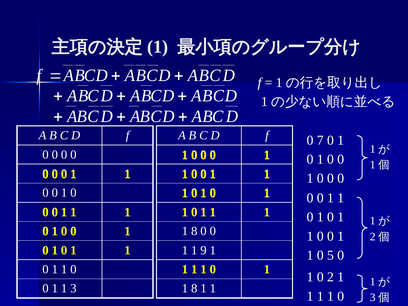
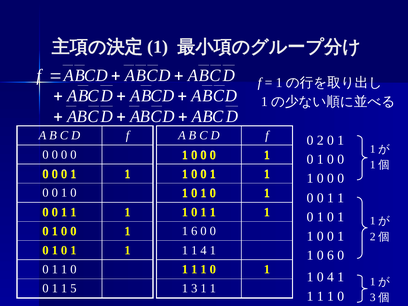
7: 7 -> 2
8 at (194, 231): 8 -> 6
1 9: 9 -> 4
0 5: 5 -> 6
0 2: 2 -> 4
3: 3 -> 5
8 at (194, 288): 8 -> 3
